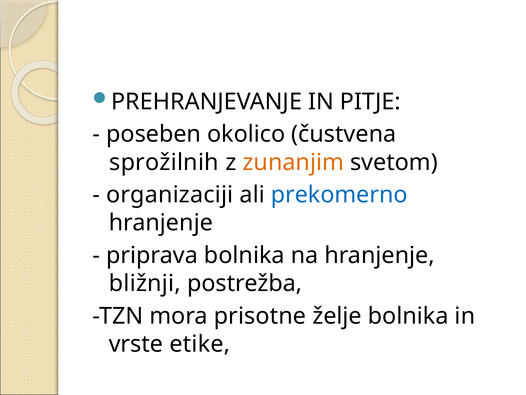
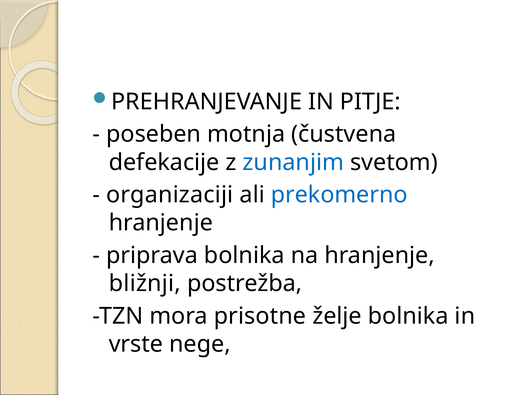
okolico: okolico -> motnja
sprožilnih: sprožilnih -> defekacije
zunanjim colour: orange -> blue
etike: etike -> nege
